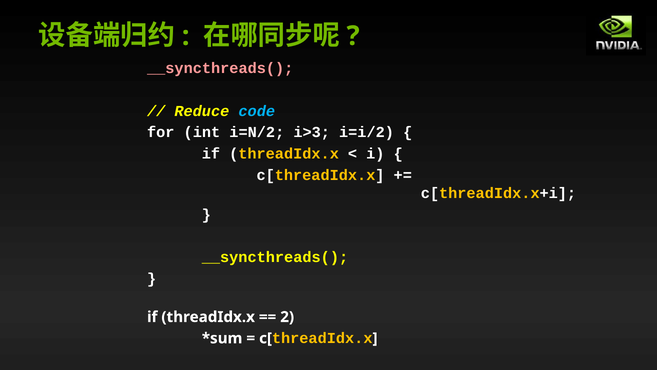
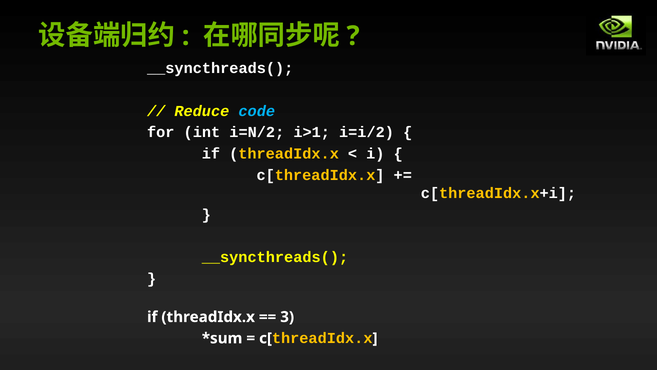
__syncthreads( at (220, 68) colour: pink -> white
i>3: i>3 -> i>1
2: 2 -> 3
